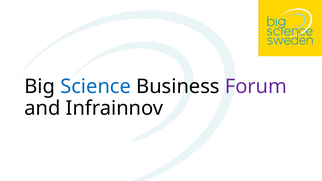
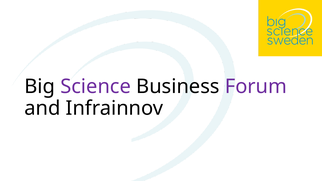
Science colour: blue -> purple
